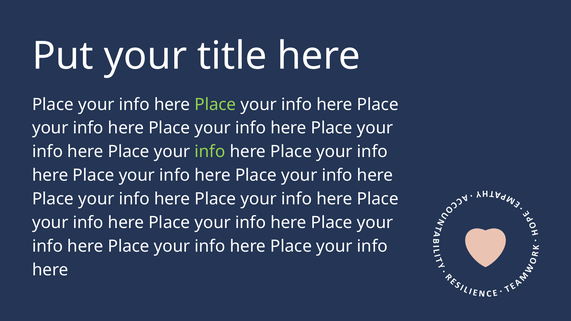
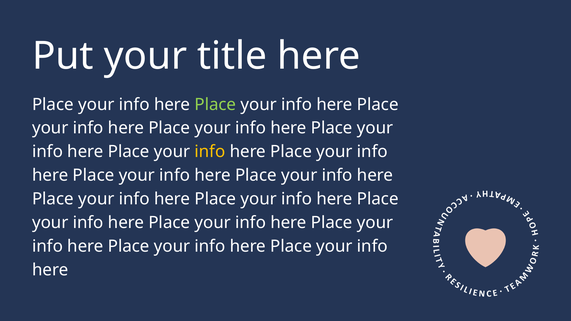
info at (210, 152) colour: light green -> yellow
